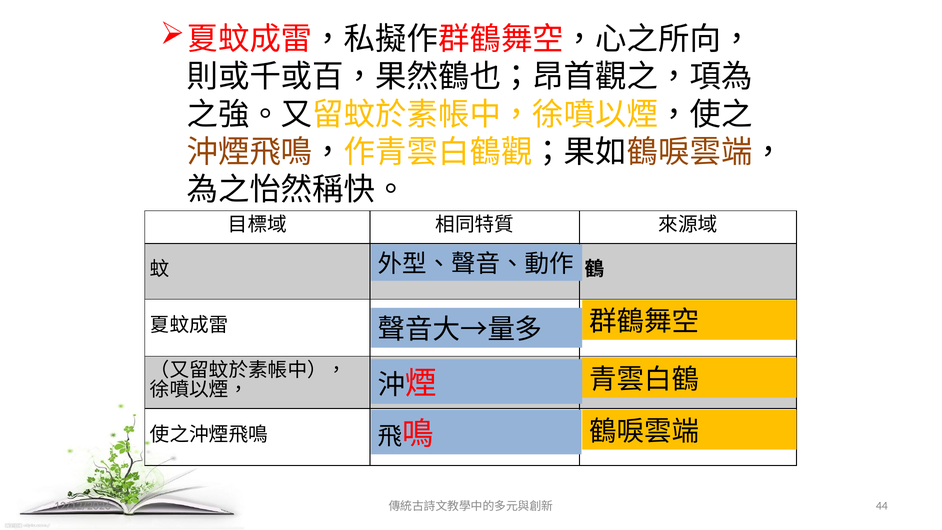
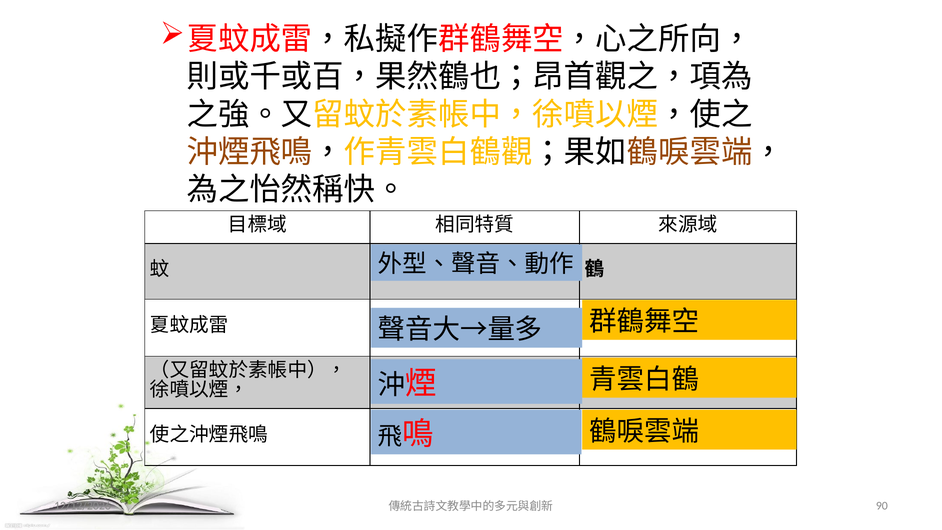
44: 44 -> 90
